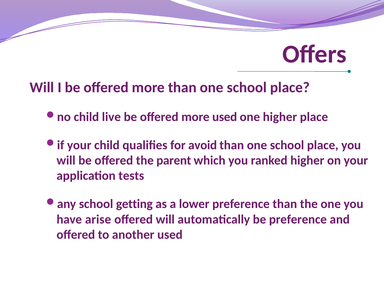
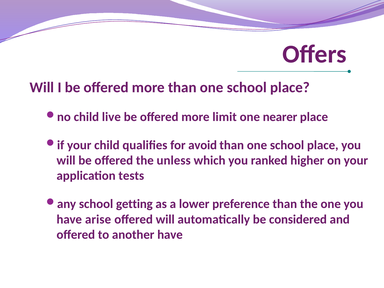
more used: used -> limit
one higher: higher -> nearer
parent: parent -> unless
be preference: preference -> considered
another used: used -> have
